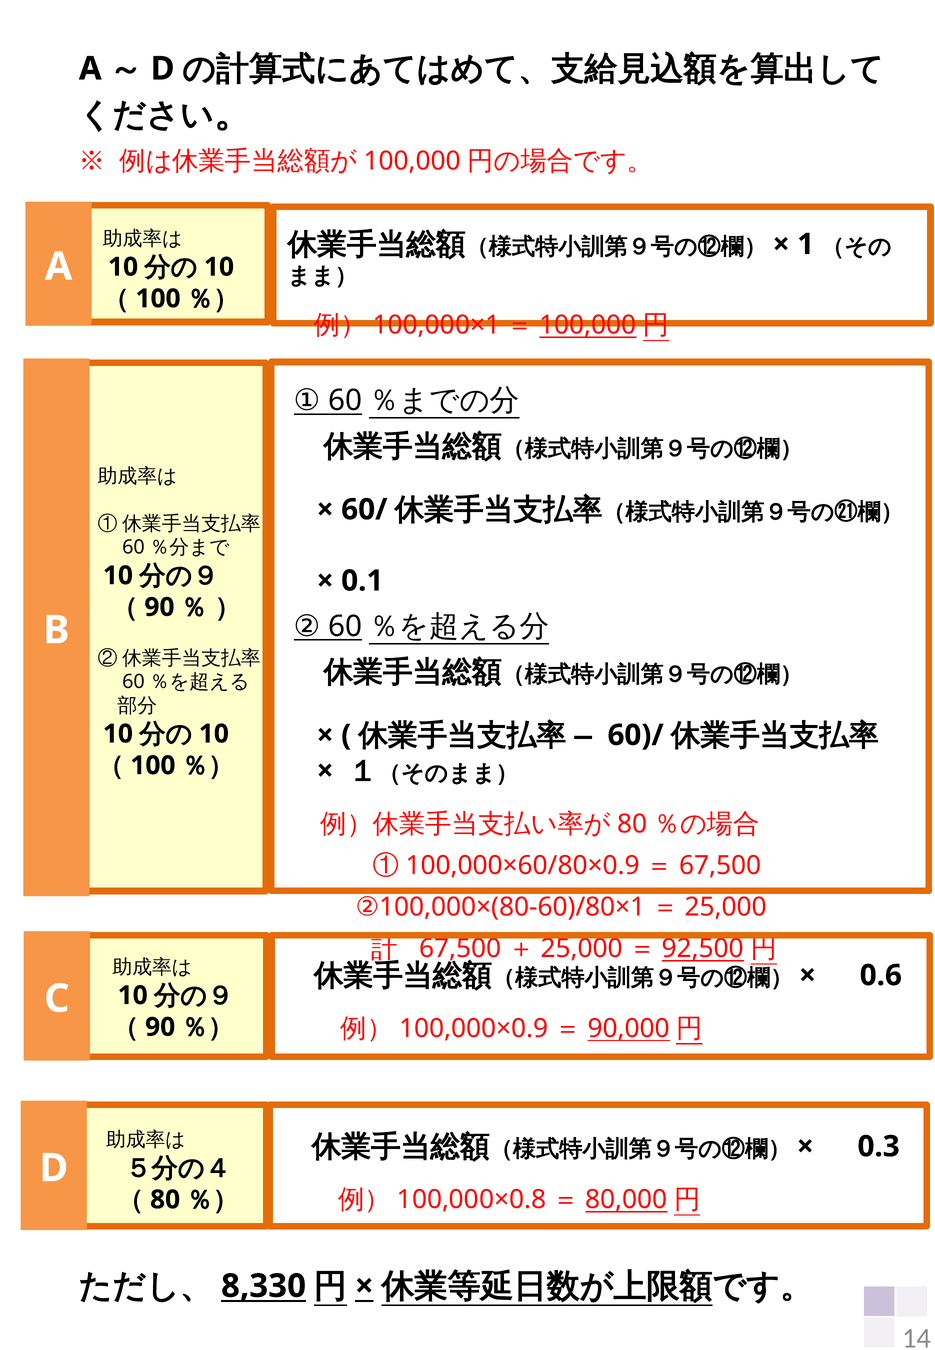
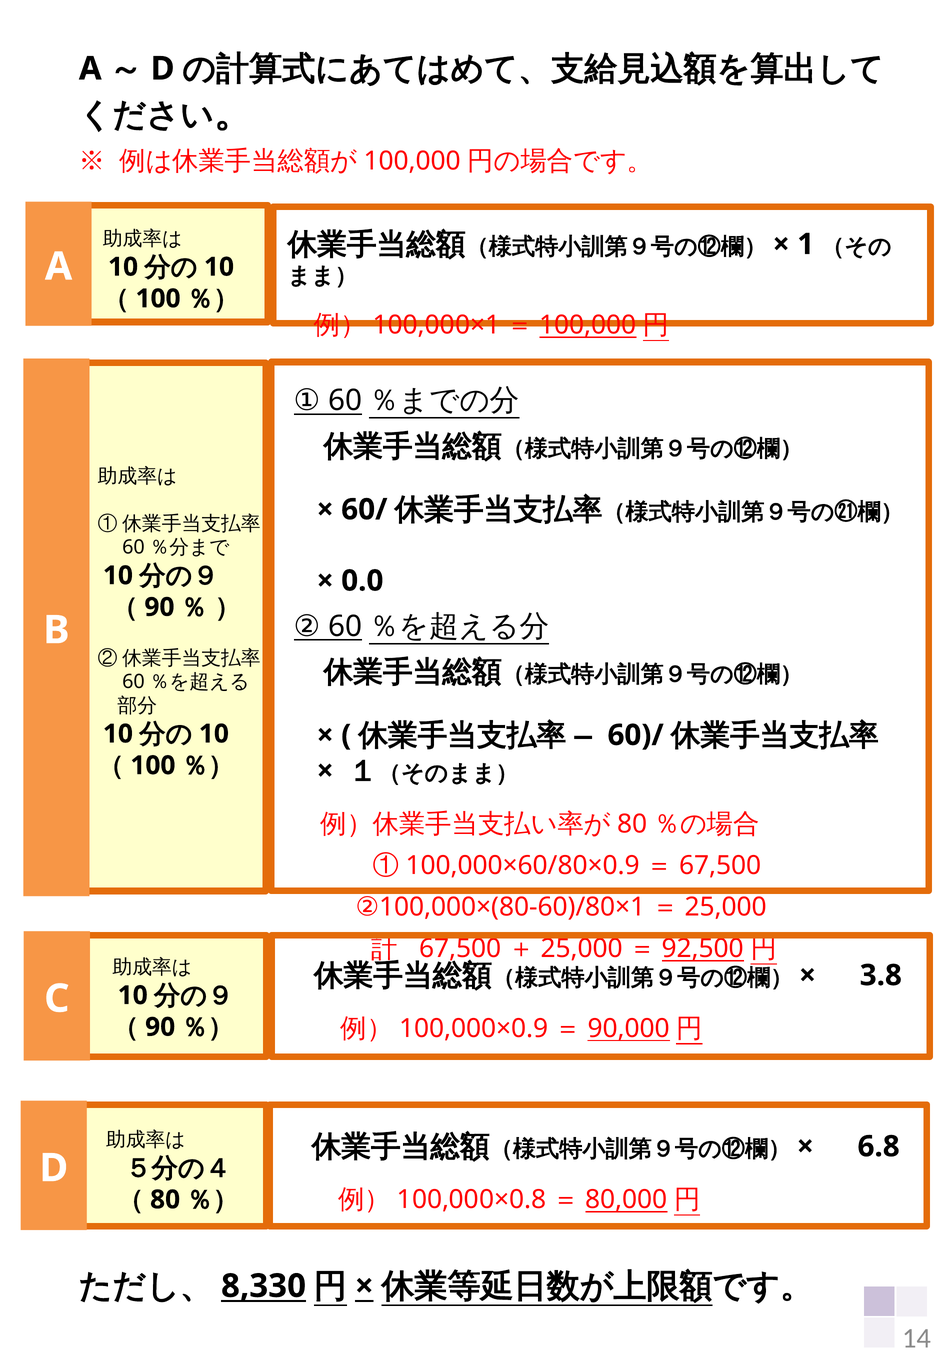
0.1: 0.1 -> 0.0
0.6: 0.6 -> 3.8
0.3: 0.3 -> 6.8
